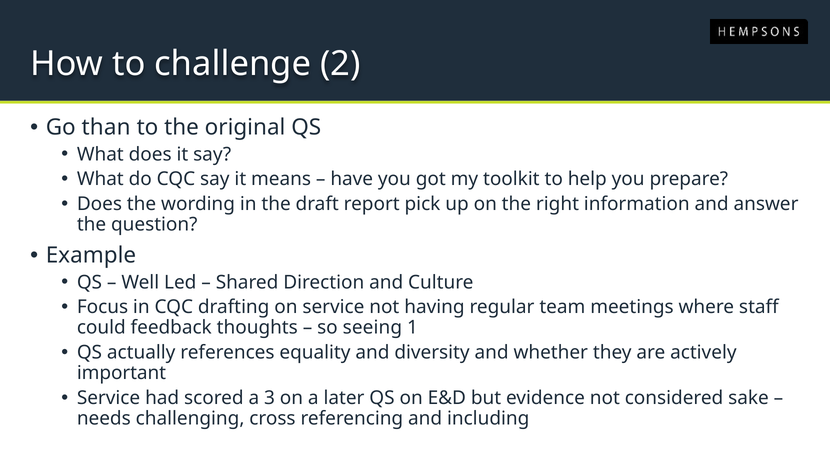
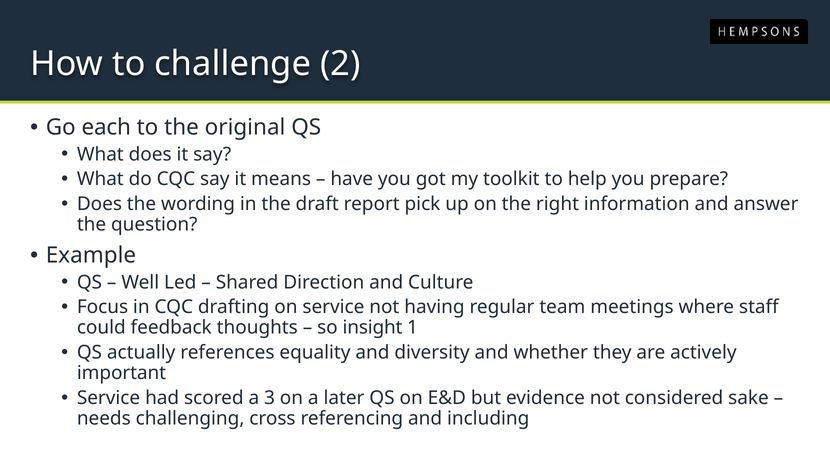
than: than -> each
seeing: seeing -> insight
